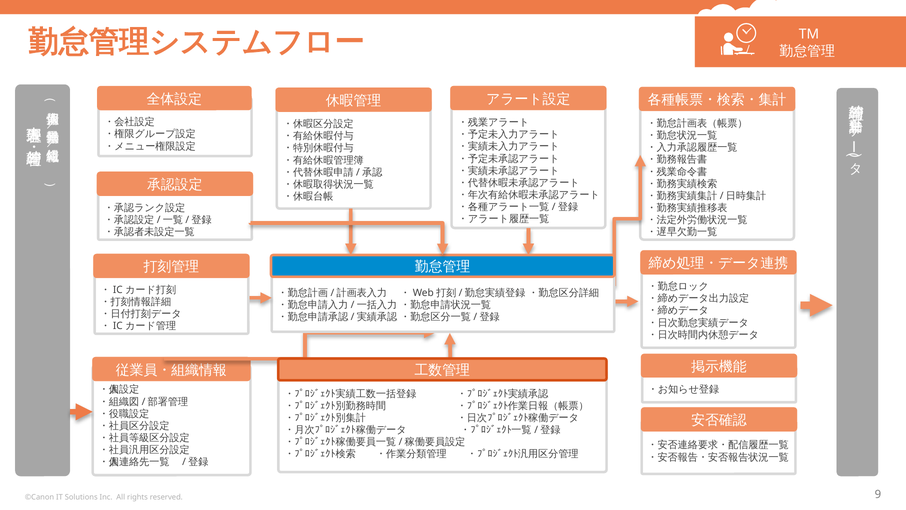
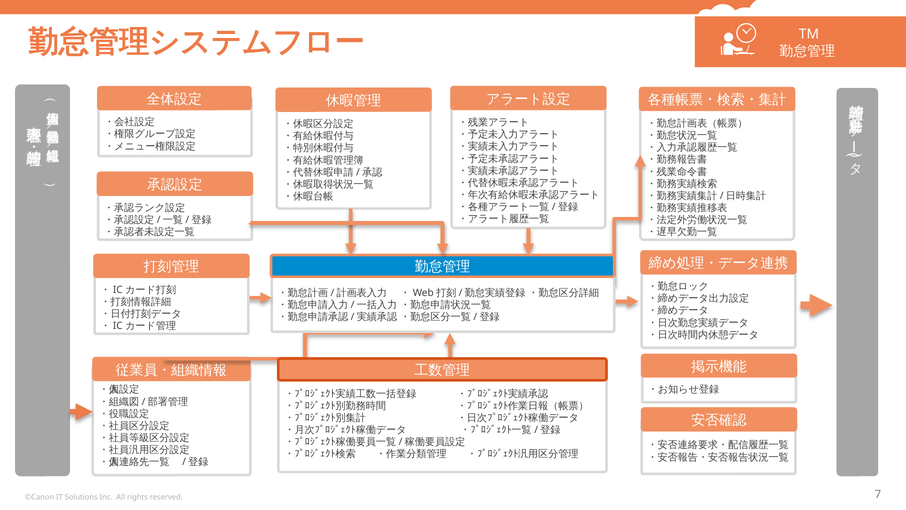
9: 9 -> 7
